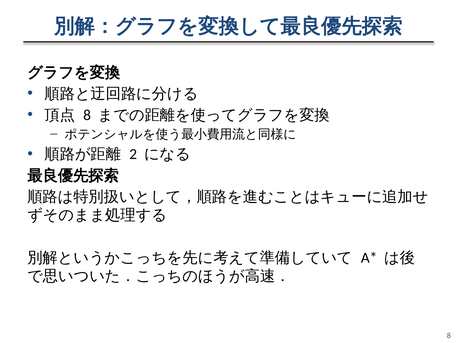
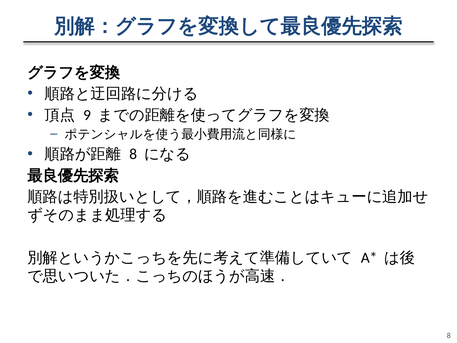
8 at (87, 115): 8 -> 9
2 at (133, 154): 2 -> 8
